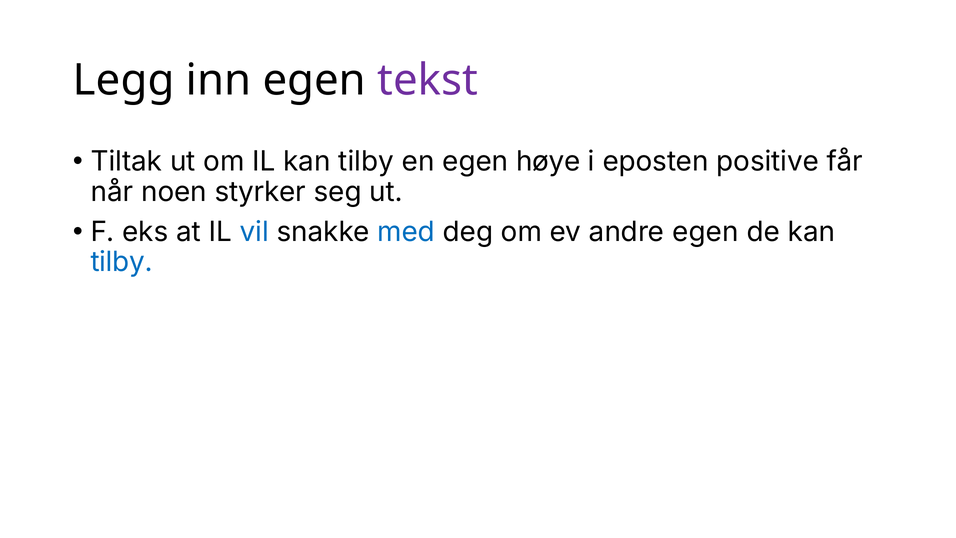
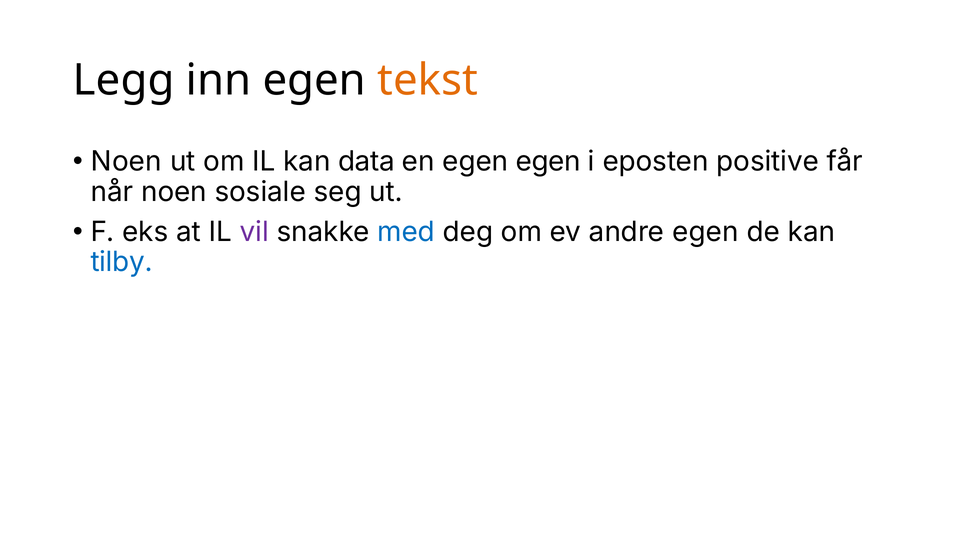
tekst colour: purple -> orange
Tiltak at (126, 162): Tiltak -> Noen
IL kan tilby: tilby -> data
egen høye: høye -> egen
styrker: styrker -> sosiale
vil colour: blue -> purple
